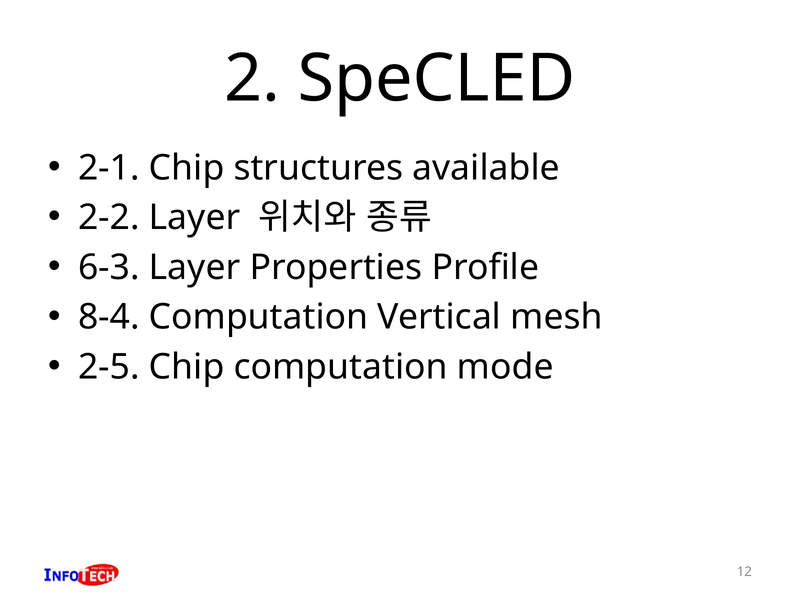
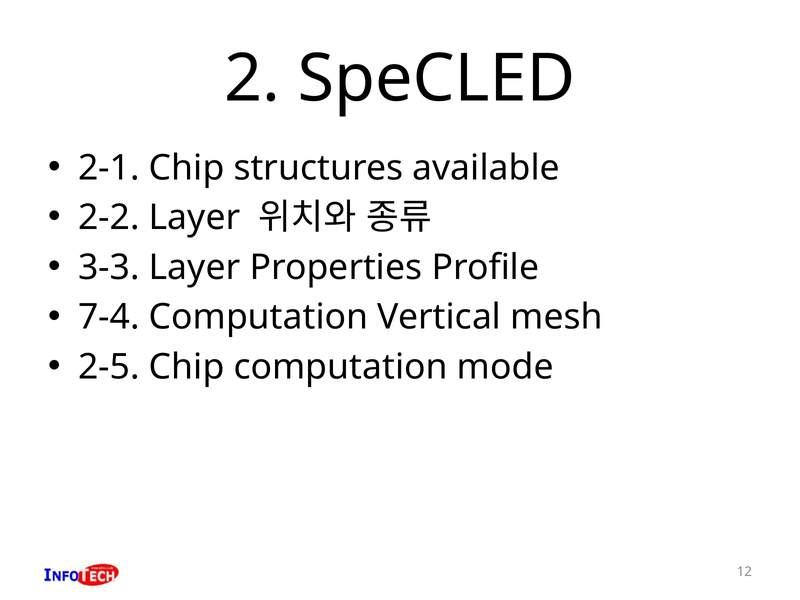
6-3: 6-3 -> 3-3
8-4: 8-4 -> 7-4
